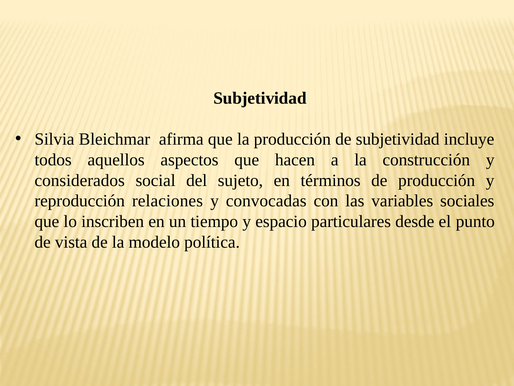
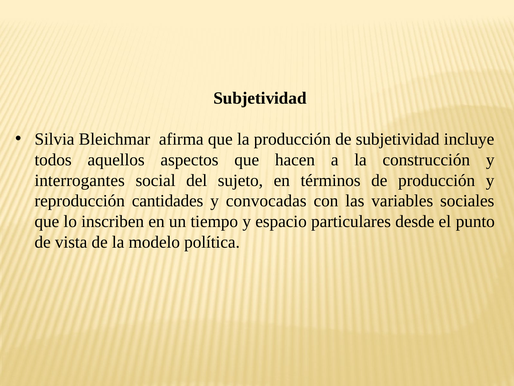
considerados: considerados -> interrogantes
relaciones: relaciones -> cantidades
